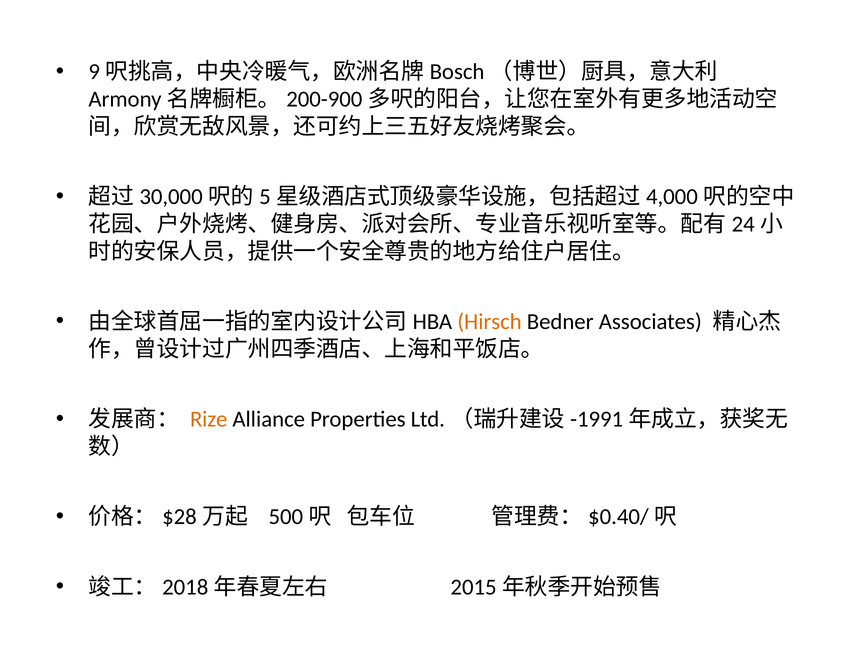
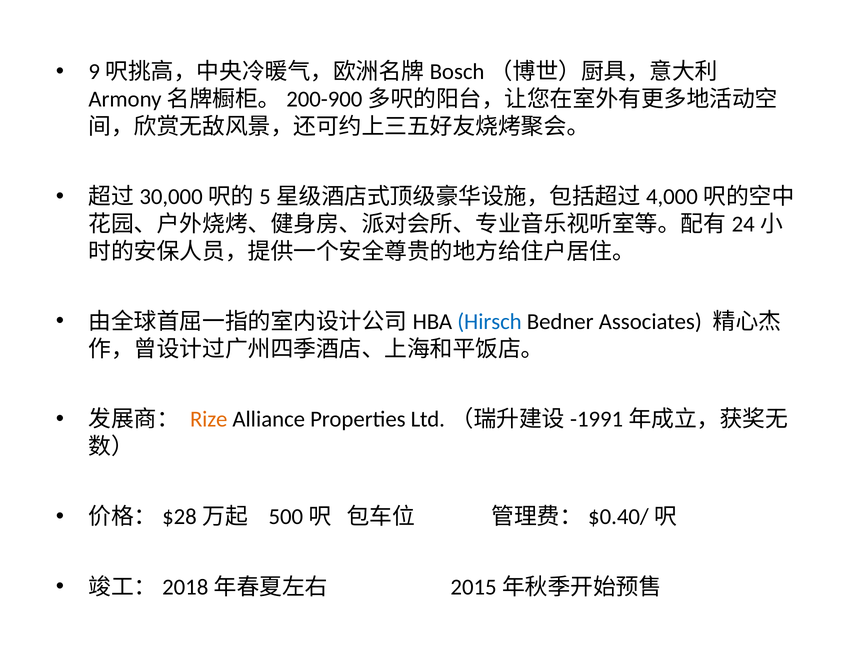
Hirsch colour: orange -> blue
